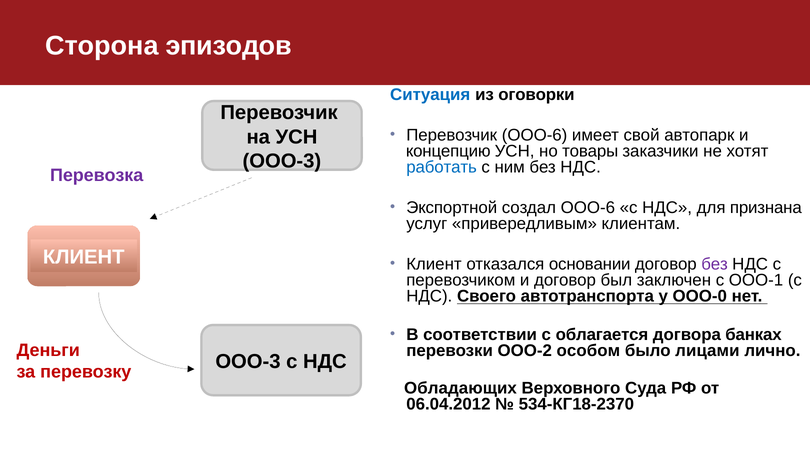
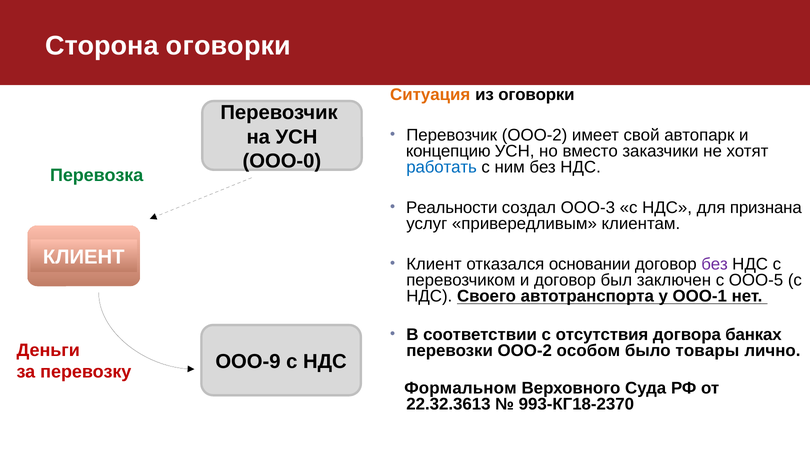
Сторона эпизодов: эпизодов -> оговорки
Ситуация colour: blue -> orange
Перевозчик ООО-6: ООО-6 -> ООО-2
товары: товары -> вместо
ООО-3 at (282, 161): ООО-3 -> ООО-0
Перевозка colour: purple -> green
Экспортной: Экспортной -> Реальности
создал ООО-6: ООО-6 -> ООО-3
ООО-1: ООО-1 -> ООО-5
ООО-0: ООО-0 -> ООО-1
облагается: облагается -> отсутствия
лицами: лицами -> товары
ООО-3 at (248, 362): ООО-3 -> ООО-9
Обладающих: Обладающих -> Формальном
06.04.2012: 06.04.2012 -> 22.32.3613
534-КГ18-2370: 534-КГ18-2370 -> 993-КГ18-2370
